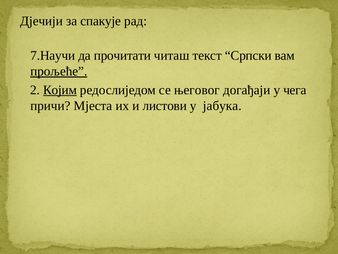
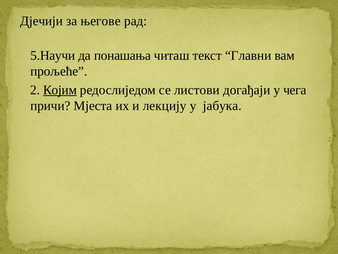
спакује: спакује -> његове
7.Научи: 7.Научи -> 5.Научи
прочитати: прочитати -> понашања
Српски: Српски -> Главни
прољеће underline: present -> none
његовог: његовог -> листови
листови: листови -> лекцију
